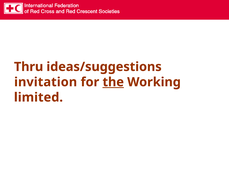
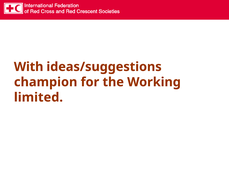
Thru: Thru -> With
invitation: invitation -> champion
the underline: present -> none
